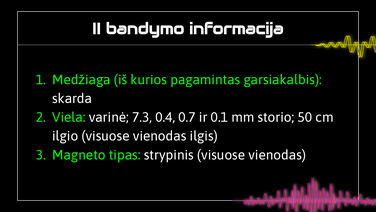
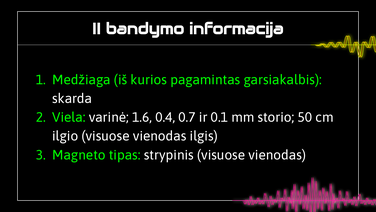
7.3: 7.3 -> 1.6
